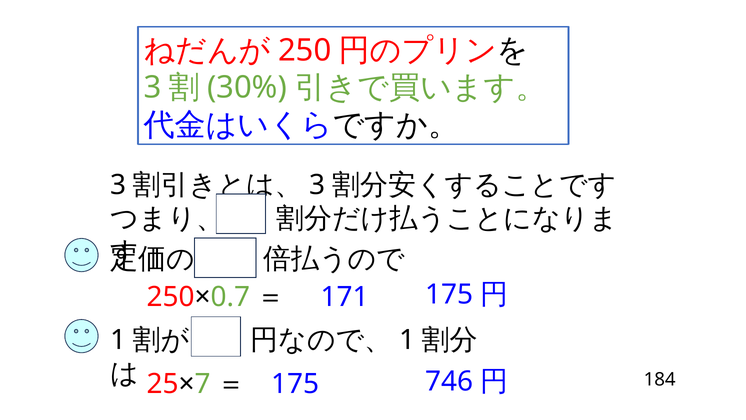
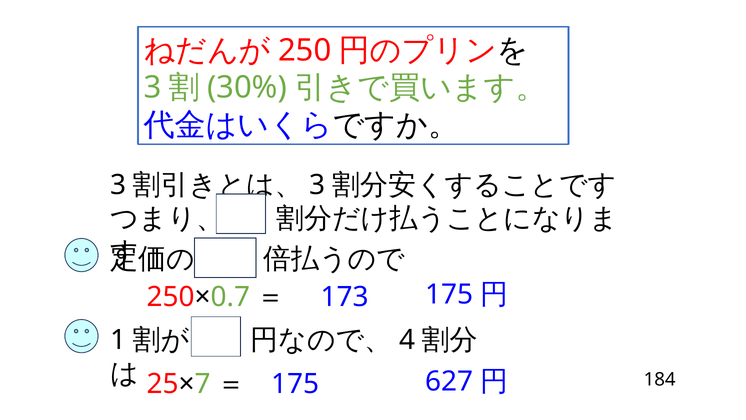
171: 171 -> 173
1 at (407, 340): 1 -> 4
746: 746 -> 627
